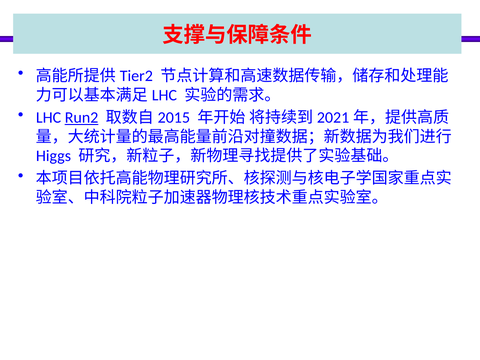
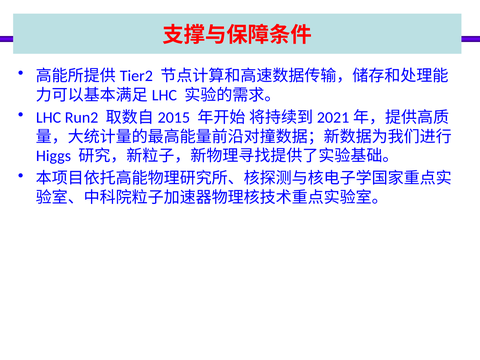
Run2 underline: present -> none
